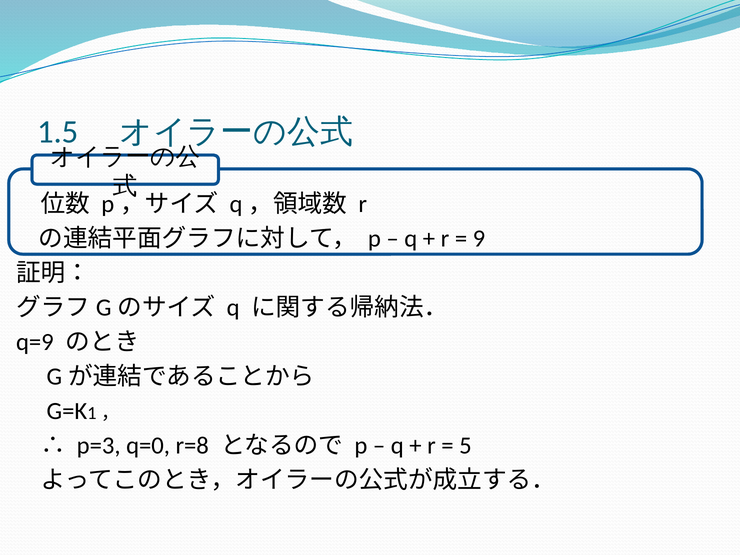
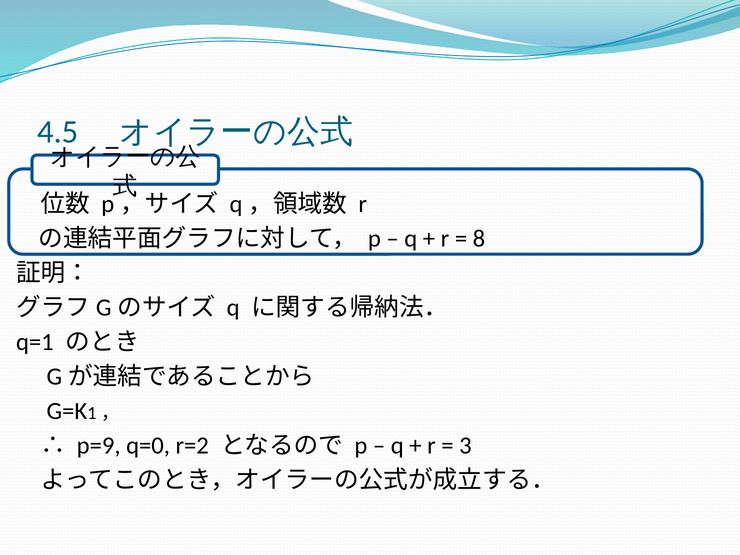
1.5: 1.5 -> 4.5
9: 9 -> 8
q=9: q=9 -> q=1
p=3: p=3 -> p=9
r=8: r=8 -> r=2
5: 5 -> 3
